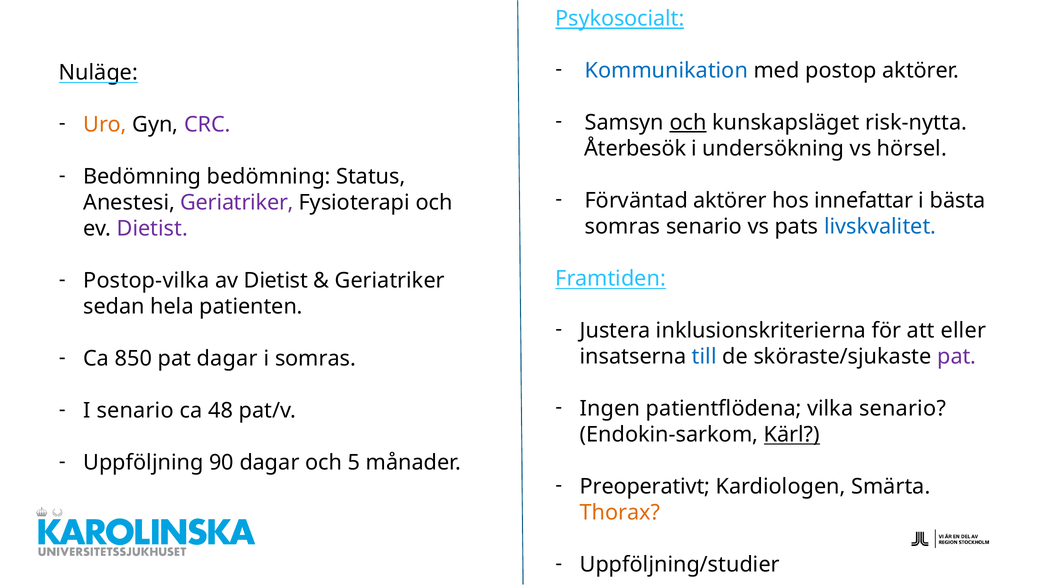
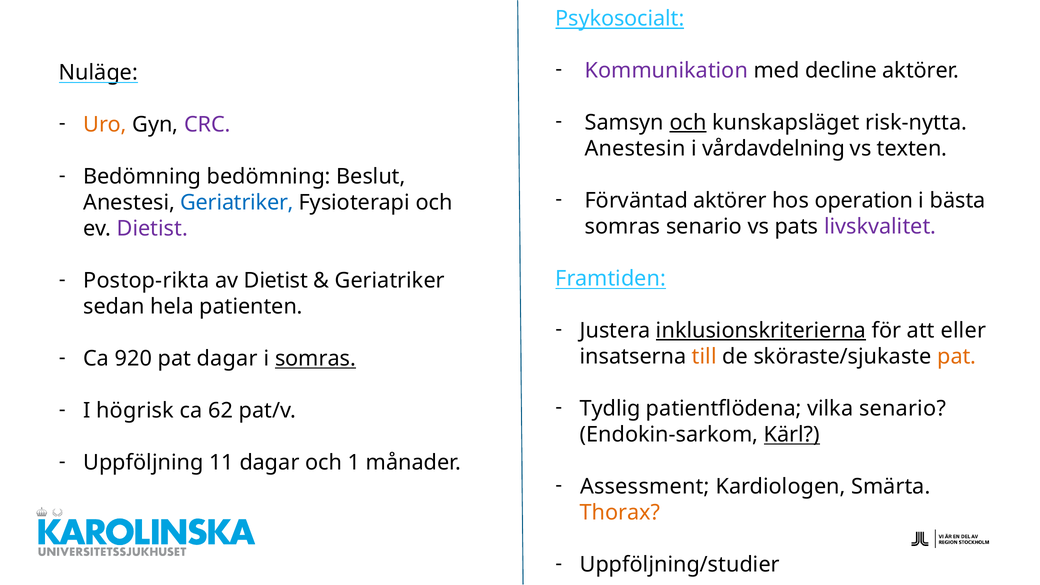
Kommunikation colour: blue -> purple
postop: postop -> decline
Återbesök: Återbesök -> Anestesin
undersökning: undersökning -> vårdavdelning
hörsel: hörsel -> texten
Status: Status -> Beslut
innefattar: innefattar -> operation
Geriatriker at (237, 203) colour: purple -> blue
livskvalitet colour: blue -> purple
Postop-vilka: Postop-vilka -> Postop-rikta
inklusionskriterierna underline: none -> present
850: 850 -> 920
somras at (315, 359) underline: none -> present
till colour: blue -> orange
pat at (957, 357) colour: purple -> orange
Ingen: Ingen -> Tydlig
I senario: senario -> högrisk
48: 48 -> 62
90: 90 -> 11
5: 5 -> 1
Preoperativt: Preoperativt -> Assessment
